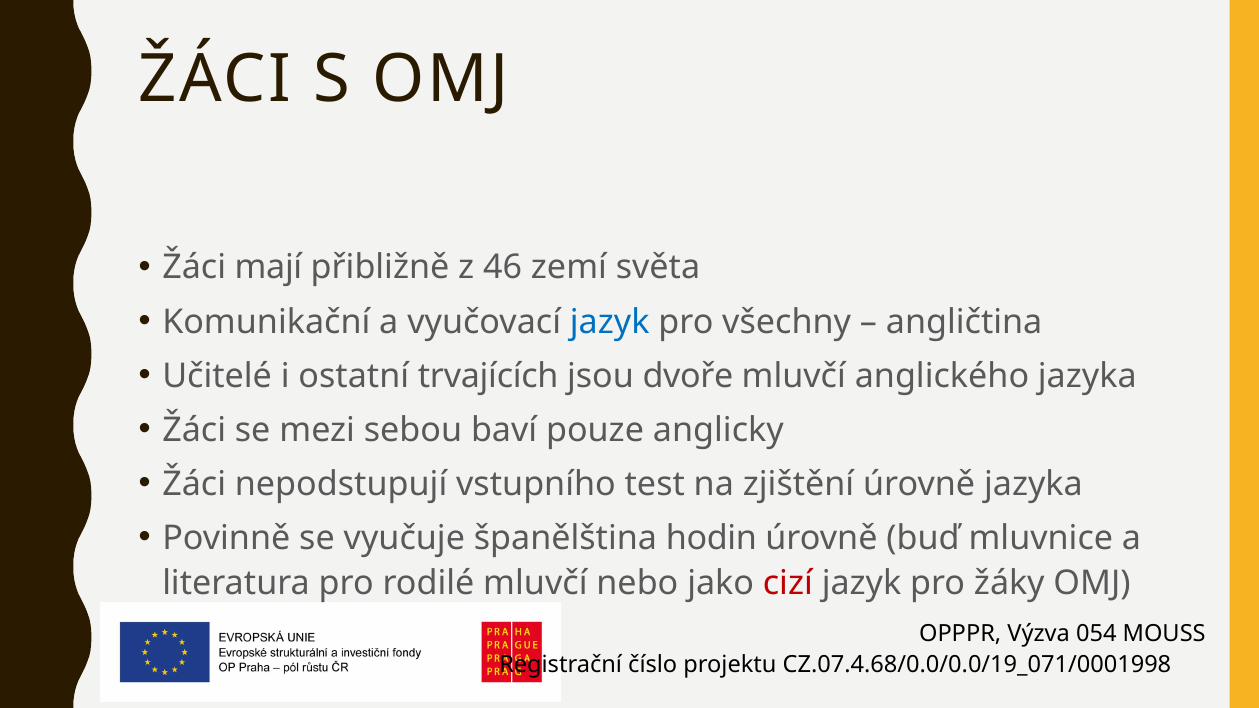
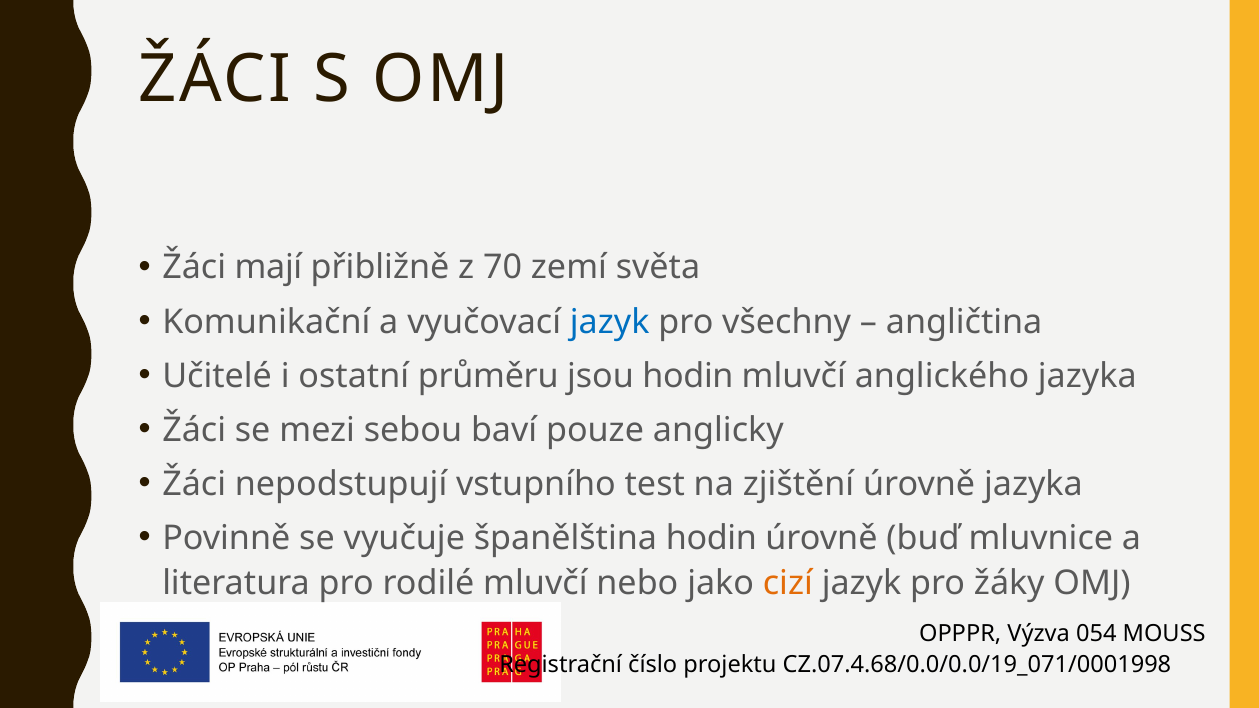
46: 46 -> 70
trvajících: trvajících -> průměru
jsou dvoře: dvoře -> hodin
cizí colour: red -> orange
